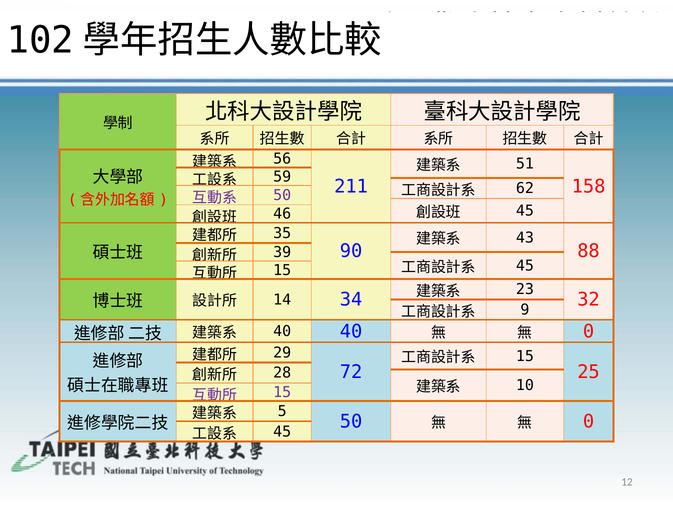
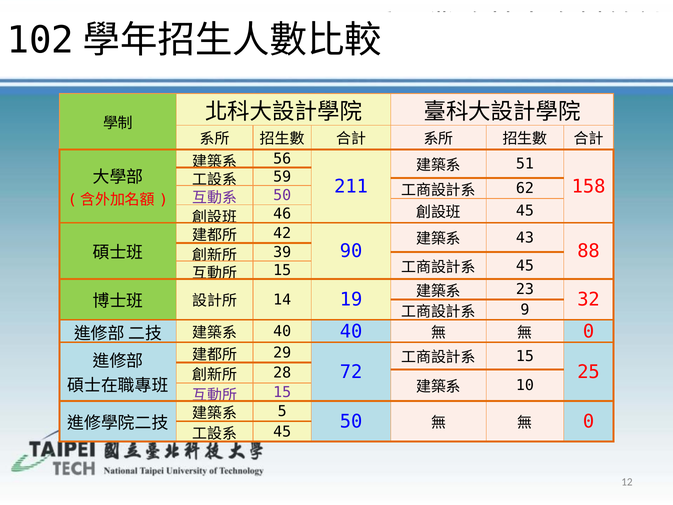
35: 35 -> 42
34: 34 -> 19
